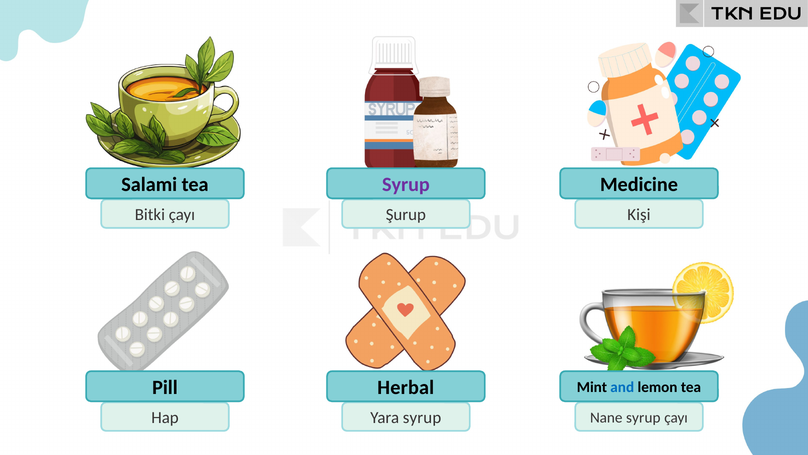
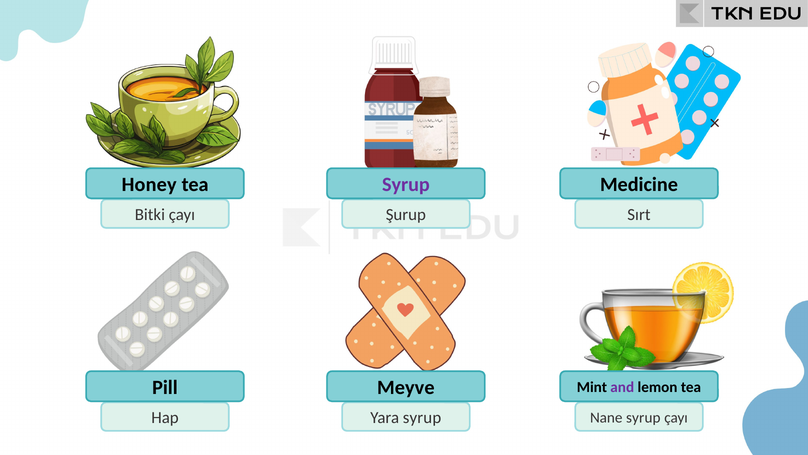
Salami: Salami -> Honey
Kişi: Kişi -> Sırt
Herbal: Herbal -> Meyve
and colour: blue -> purple
